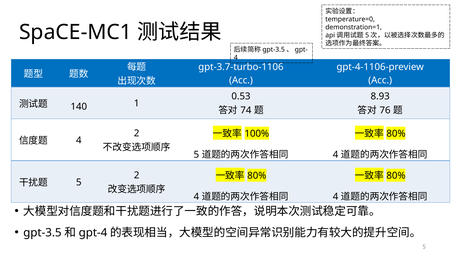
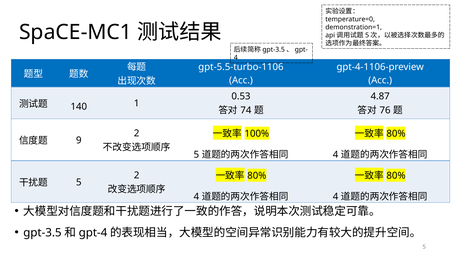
gpt-3.7-turbo-1106: gpt-3.7-turbo-1106 -> gpt-5.5-turbo-1106
8.93: 8.93 -> 4.87
4 at (79, 140): 4 -> 9
